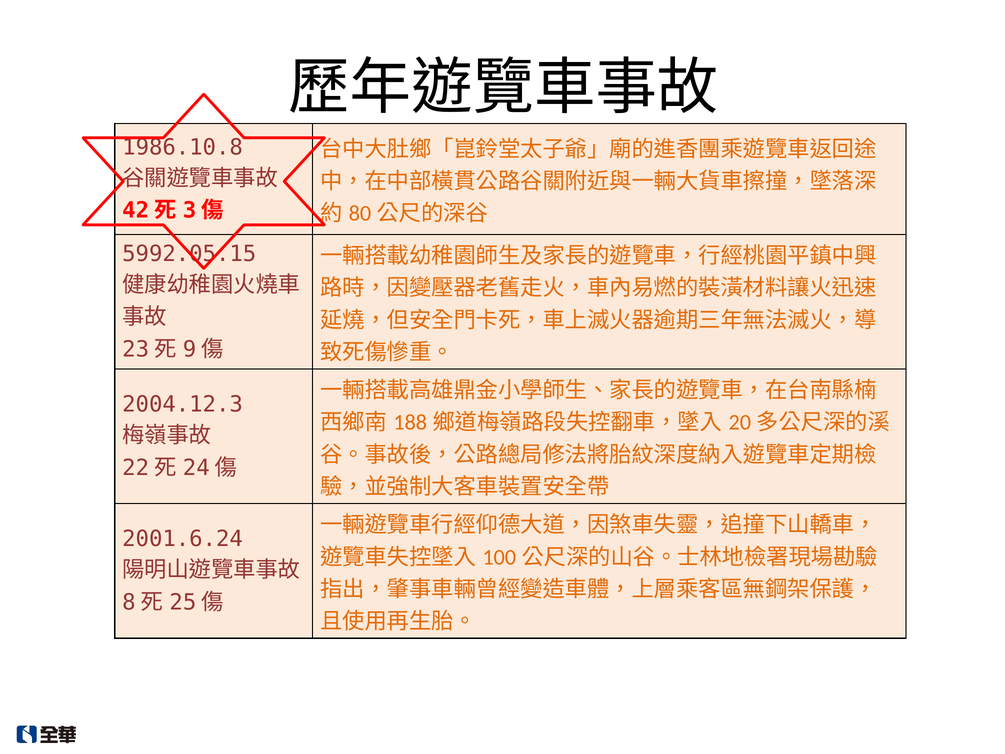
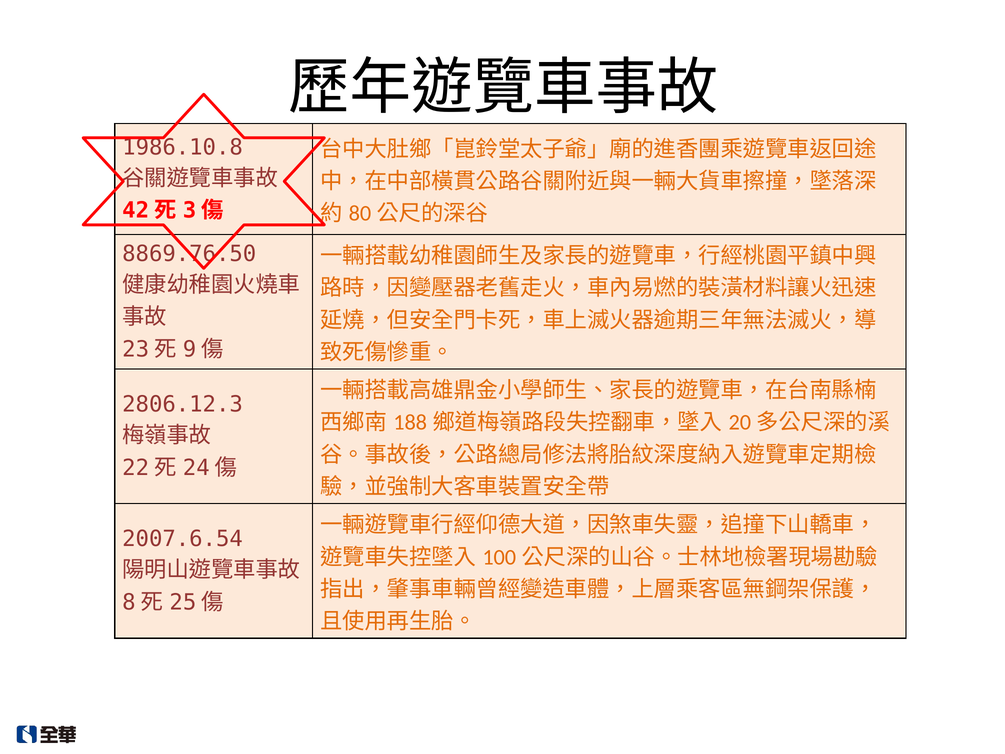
5992.05.15: 5992.05.15 -> 8869.76.50
2004.12.3: 2004.12.3 -> 2806.12.3
2001.6.24: 2001.6.24 -> 2007.6.54
